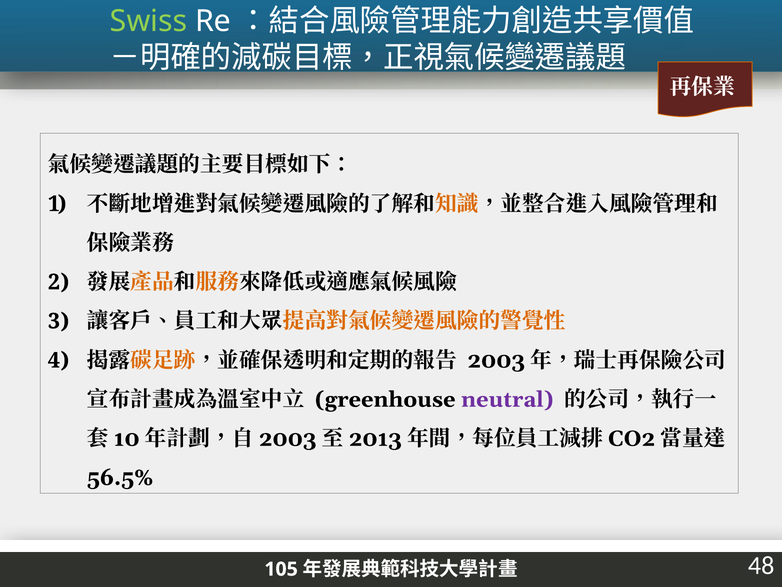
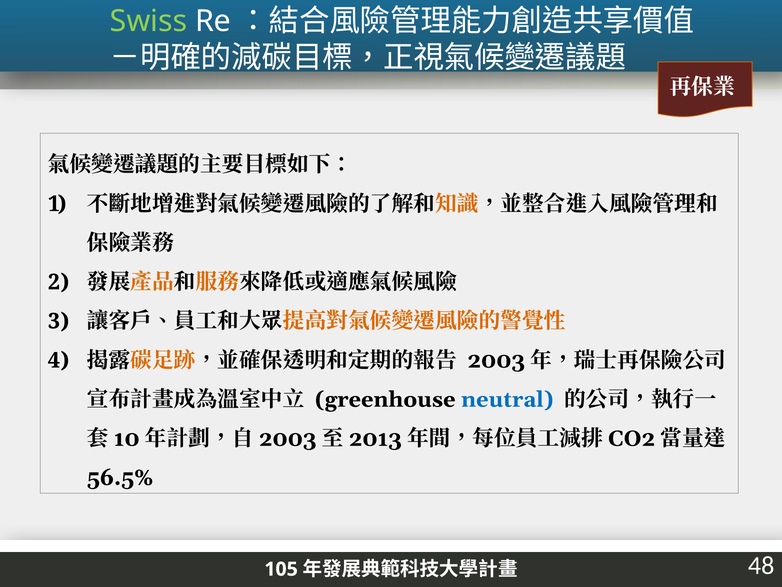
neutral colour: purple -> blue
